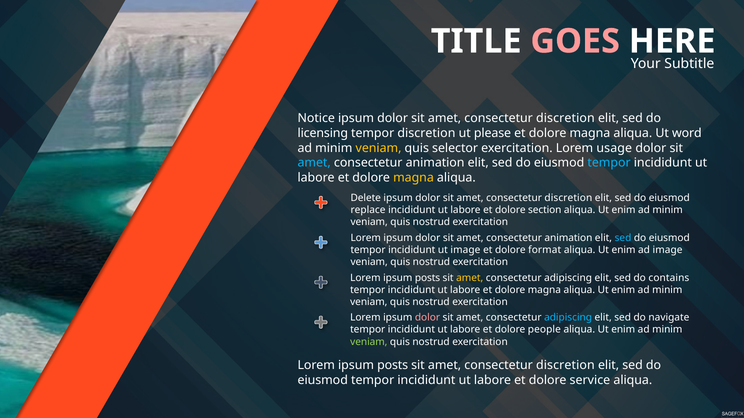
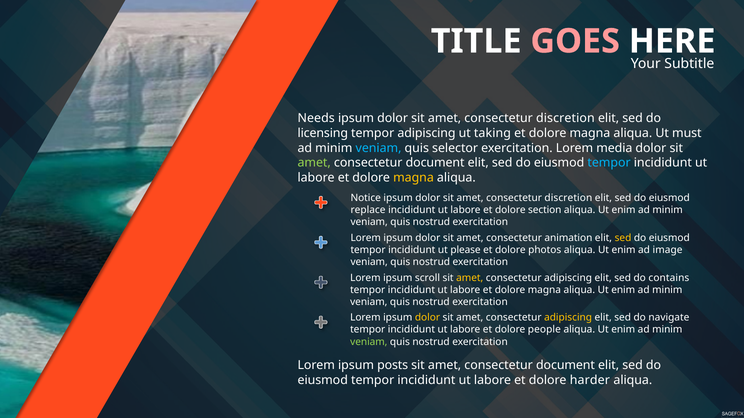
Notice: Notice -> Needs
tempor discretion: discretion -> adipiscing
please: please -> taking
word: word -> must
veniam at (379, 148) colour: yellow -> light blue
usage: usage -> media
amet at (314, 163) colour: light blue -> light green
animation at (435, 163): animation -> document
Delete: Delete -> Notice
sed at (623, 238) colour: light blue -> yellow
ut image: image -> please
format: format -> photos
posts at (428, 278): posts -> scroll
dolor at (427, 318) colour: pink -> yellow
adipiscing at (568, 318) colour: light blue -> yellow
discretion at (565, 366): discretion -> document
service: service -> harder
